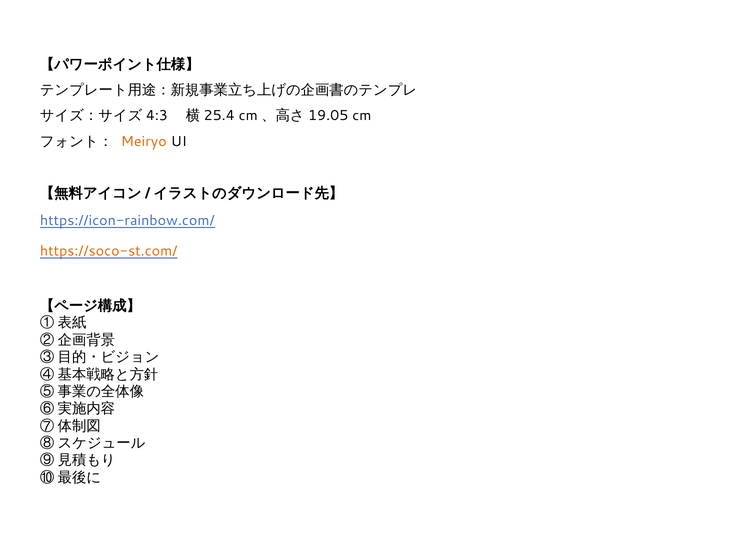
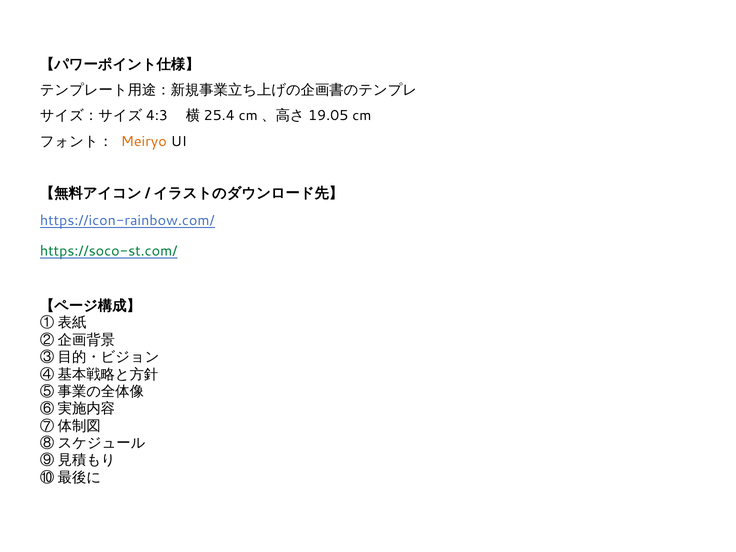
https://soco-st.com/ colour: orange -> green
